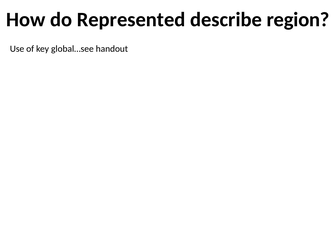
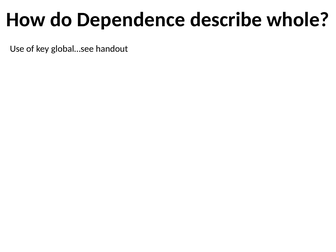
Represented: Represented -> Dependence
region: region -> whole
